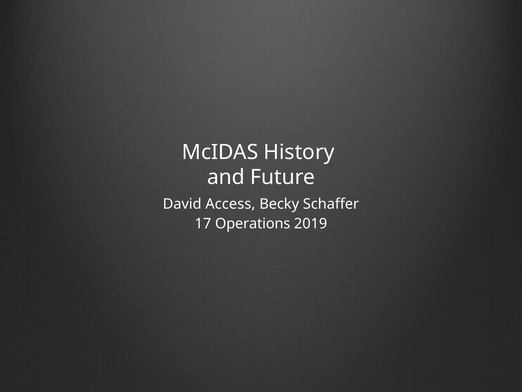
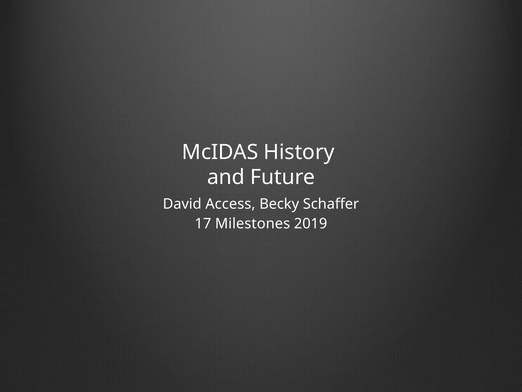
Operations: Operations -> Milestones
